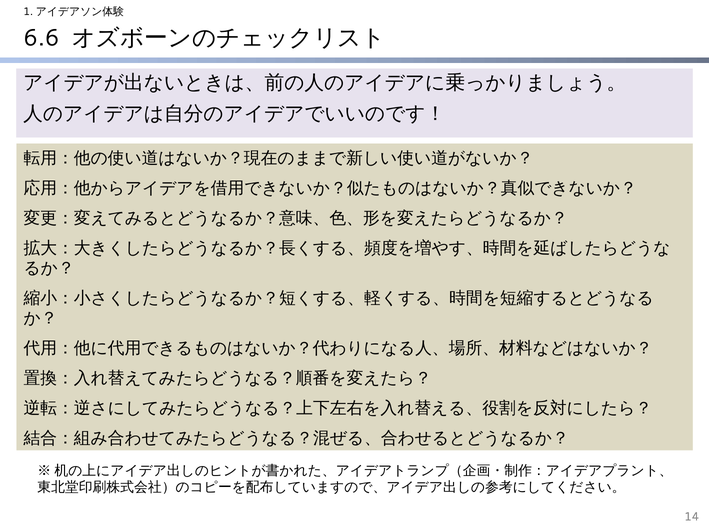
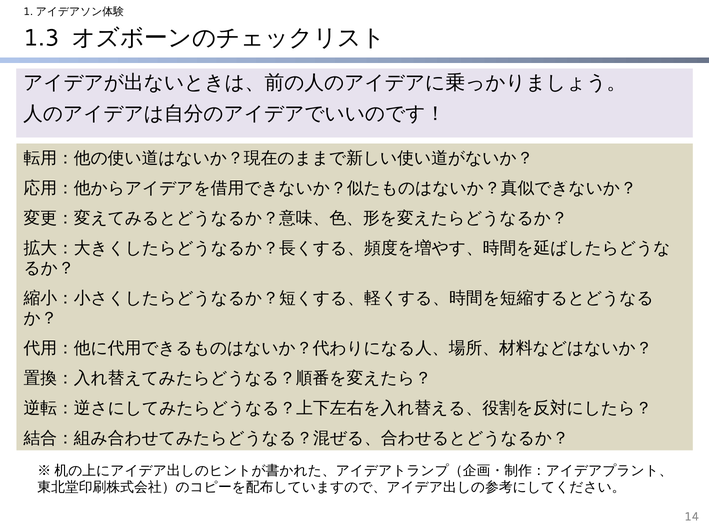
6.6: 6.6 -> 1.3
